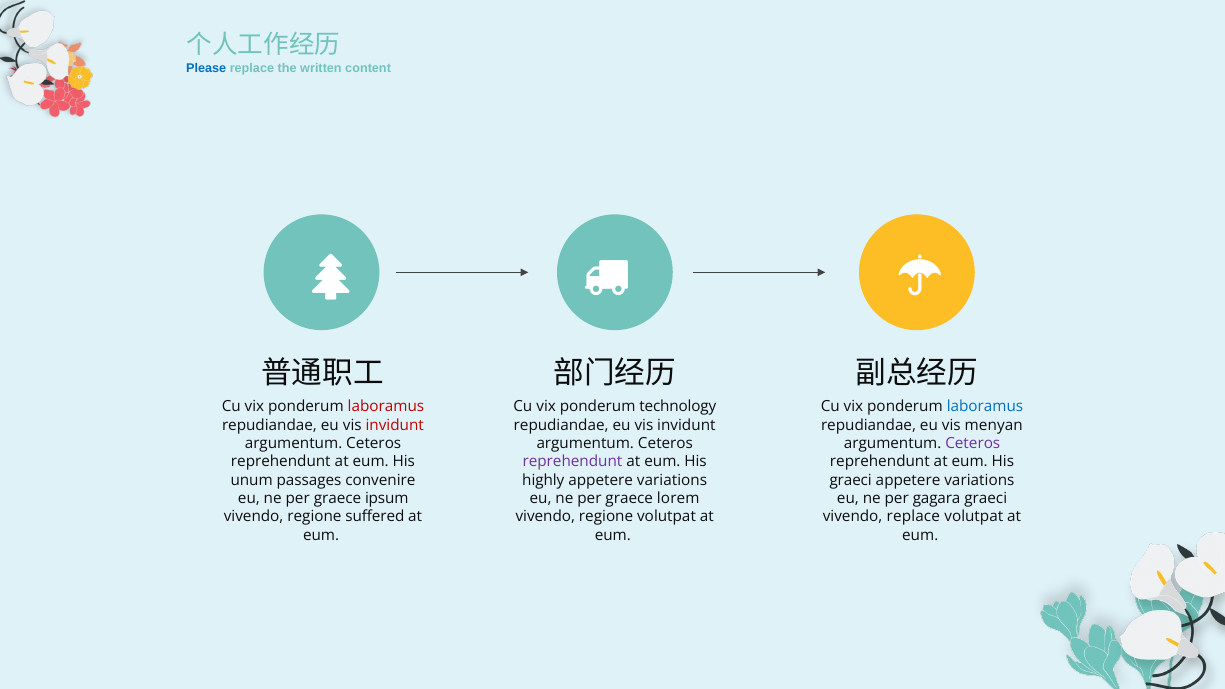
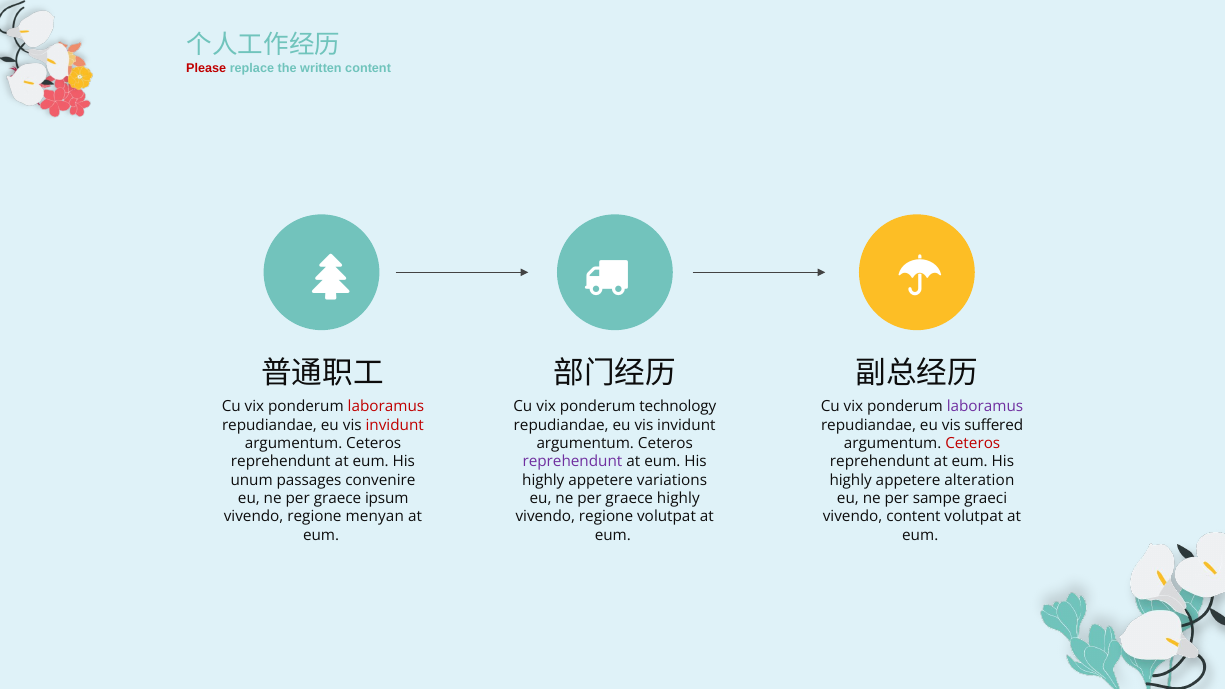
Please colour: blue -> red
laboramus at (985, 407) colour: blue -> purple
menyan: menyan -> suffered
Ceteros at (973, 443) colour: purple -> red
graeci at (851, 480): graeci -> highly
variations at (979, 480): variations -> alteration
graece lorem: lorem -> highly
gagara: gagara -> sampe
suffered: suffered -> menyan
vivendo replace: replace -> content
